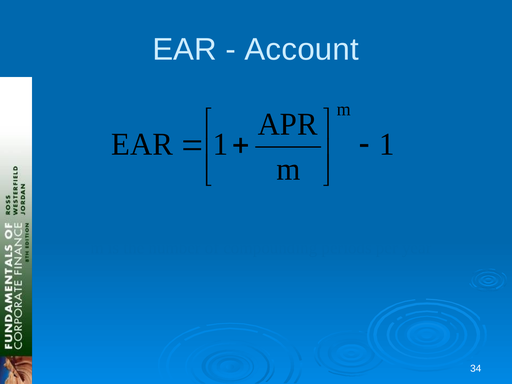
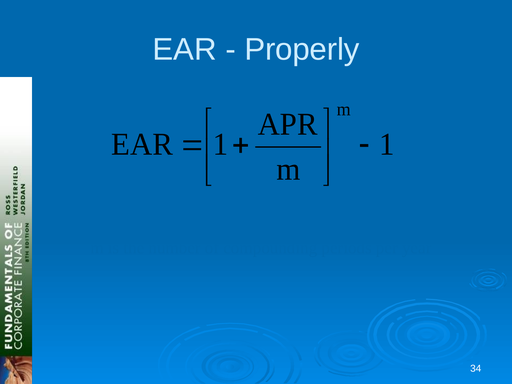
Account: Account -> Properly
